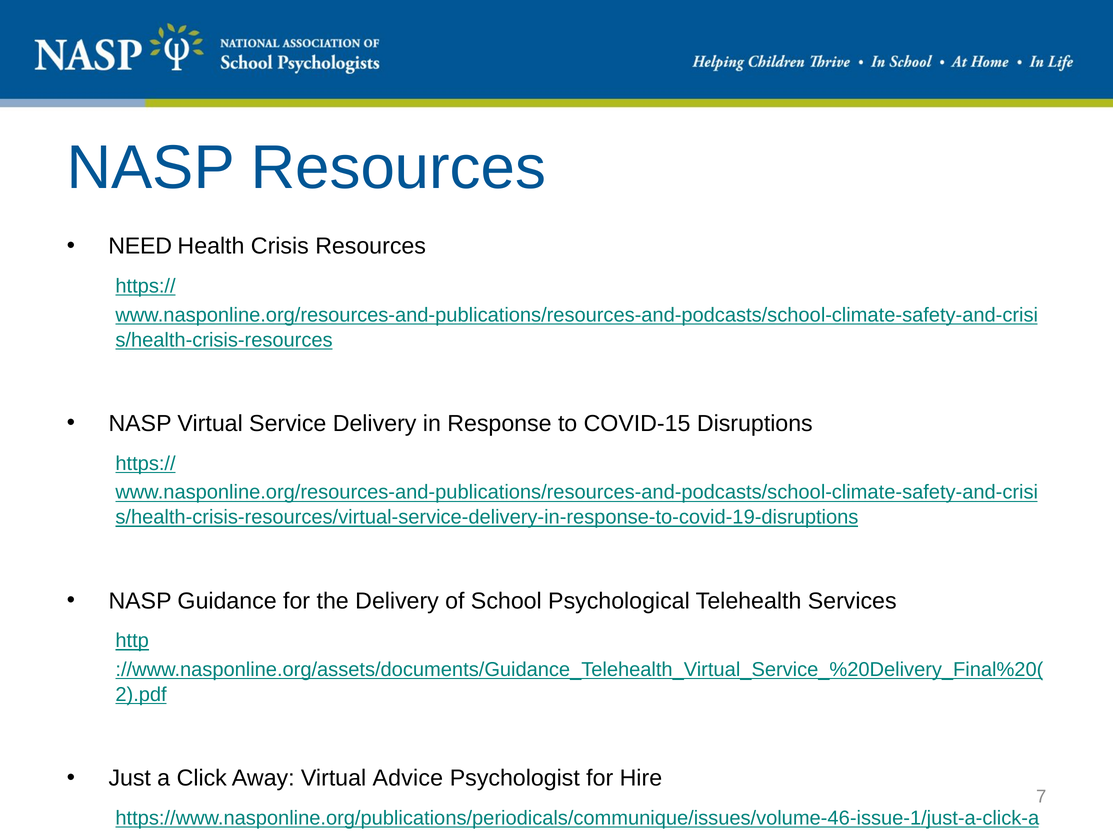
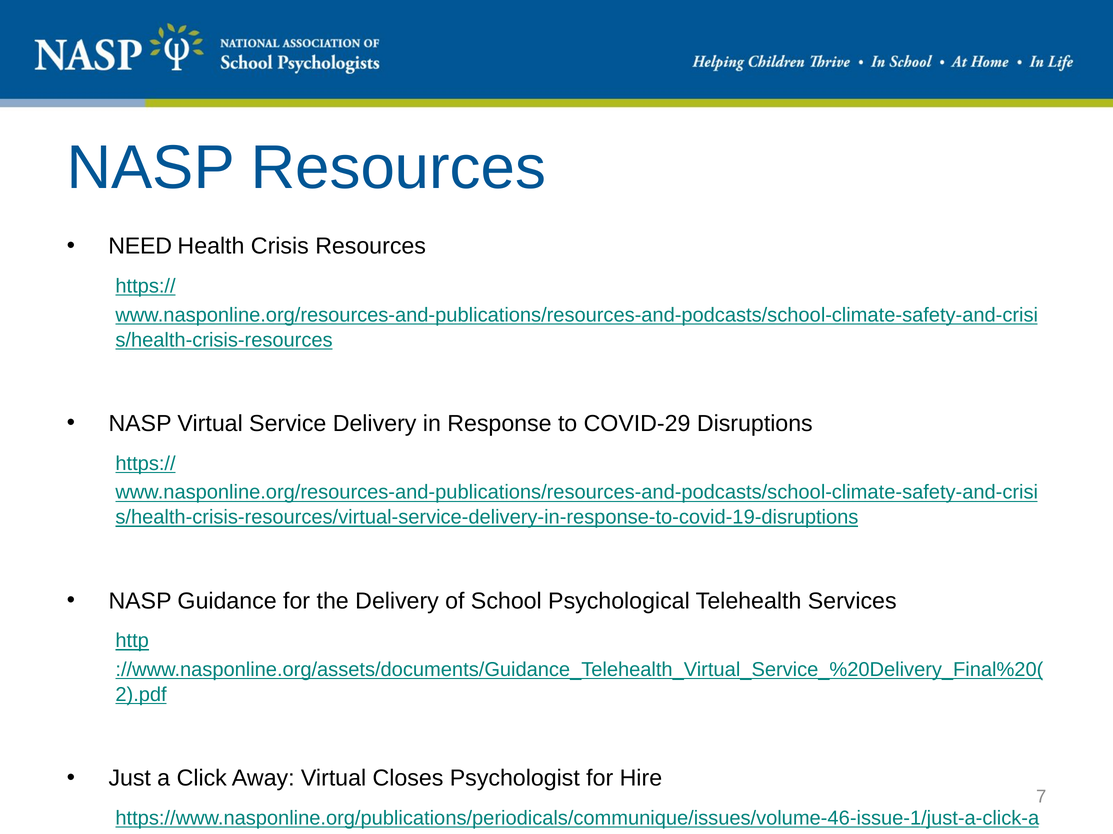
COVID-15: COVID-15 -> COVID-29
Advice: Advice -> Closes
